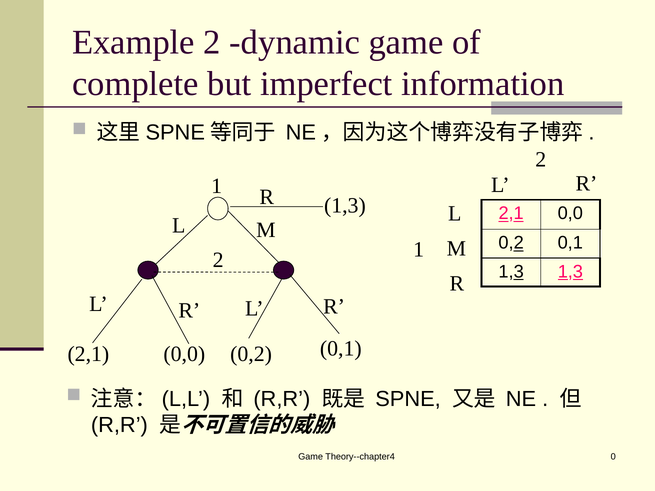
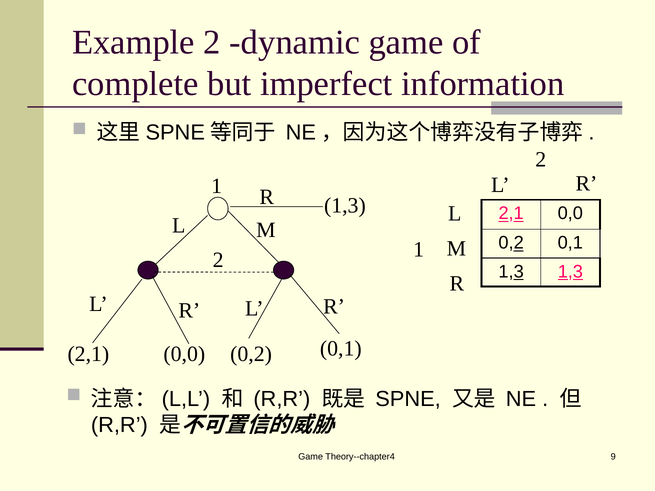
0: 0 -> 9
